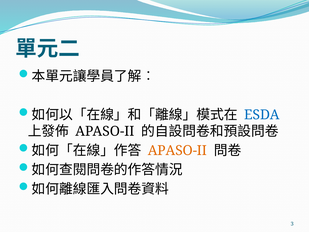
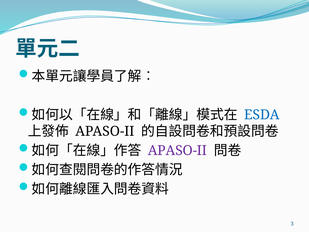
APASO-II at (177, 150) colour: orange -> purple
